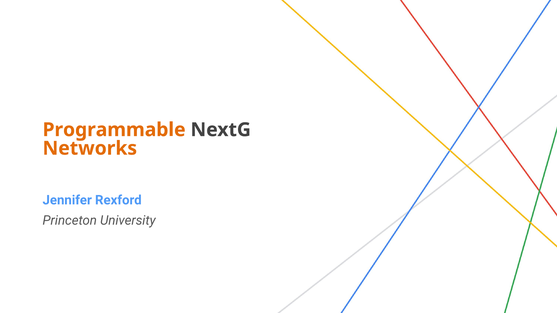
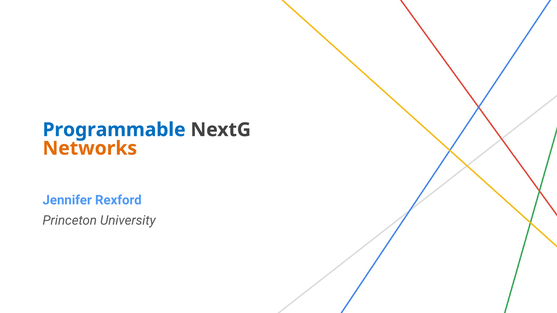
Programmable colour: orange -> blue
